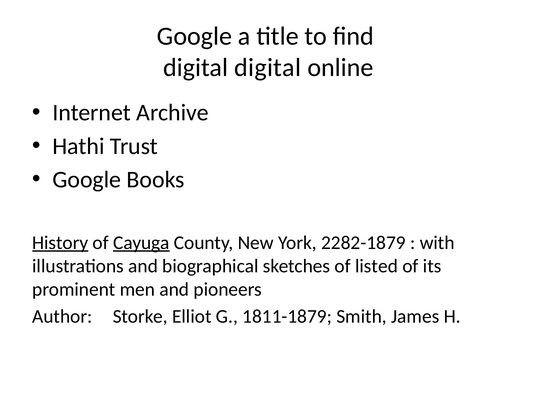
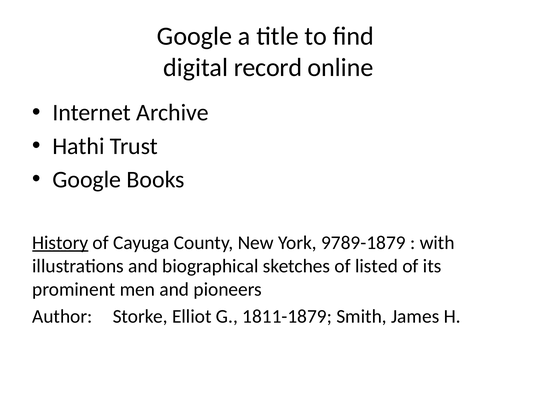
digital digital: digital -> record
Cayuga underline: present -> none
2282-1879: 2282-1879 -> 9789-1879
